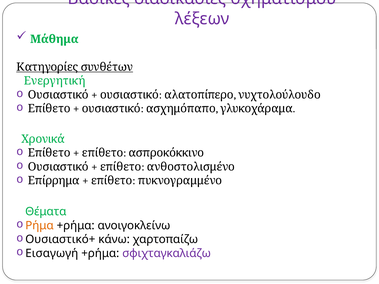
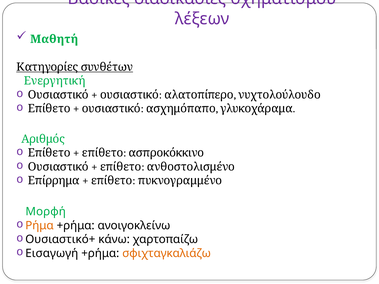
Μάθημα: Μάθημα -> Μαθητή
Χρονικά: Χρονικά -> Αριθμός
Θέματα: Θέματα -> Μορφή
σφιχταγκαλιάζω colour: purple -> orange
